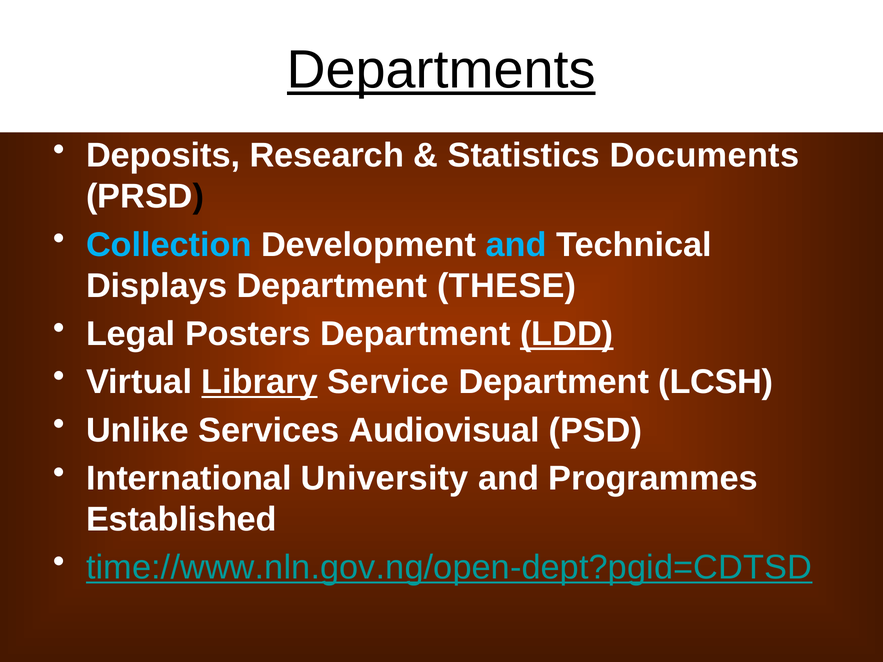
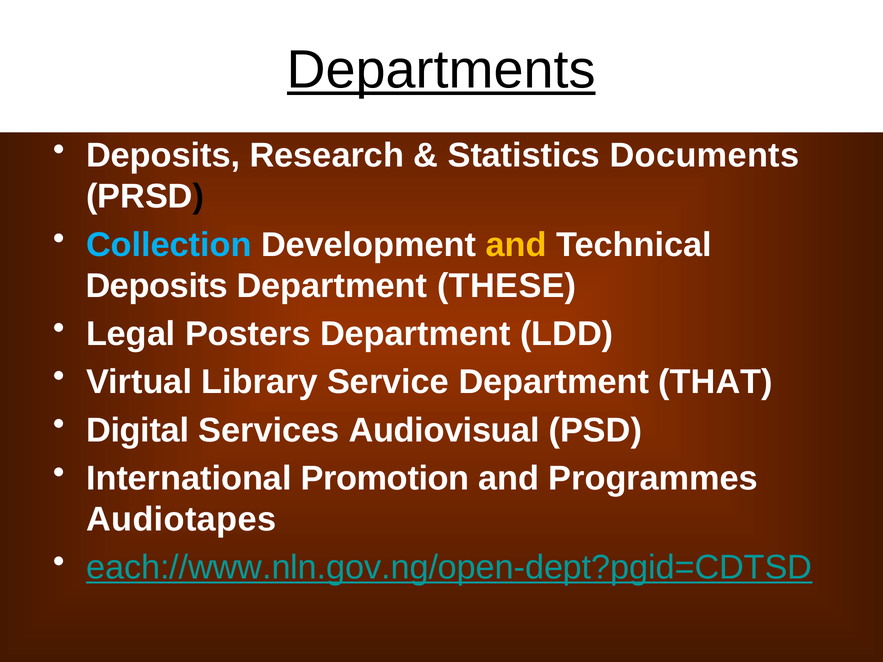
and at (516, 245) colour: light blue -> yellow
Displays at (157, 286): Displays -> Deposits
LDD underline: present -> none
Library underline: present -> none
LCSH: LCSH -> THAT
Unlike: Unlike -> Digital
University: University -> Promotion
Established: Established -> Audiotapes
time://www.nln.gov.ng/open-dept?pgid=CDTSD: time://www.nln.gov.ng/open-dept?pgid=CDTSD -> each://www.nln.gov.ng/open-dept?pgid=CDTSD
